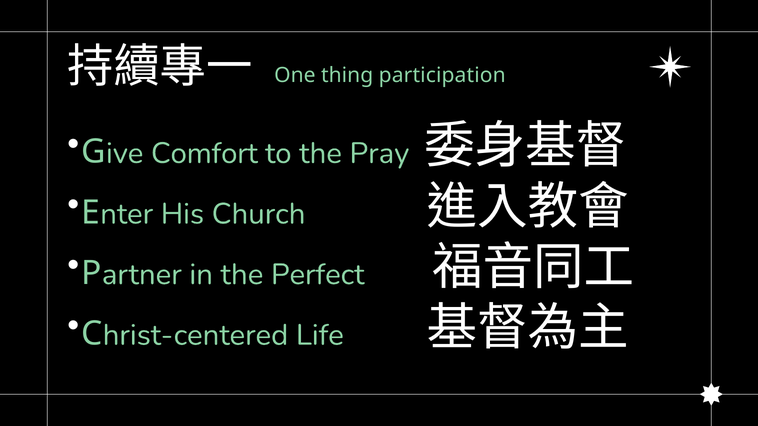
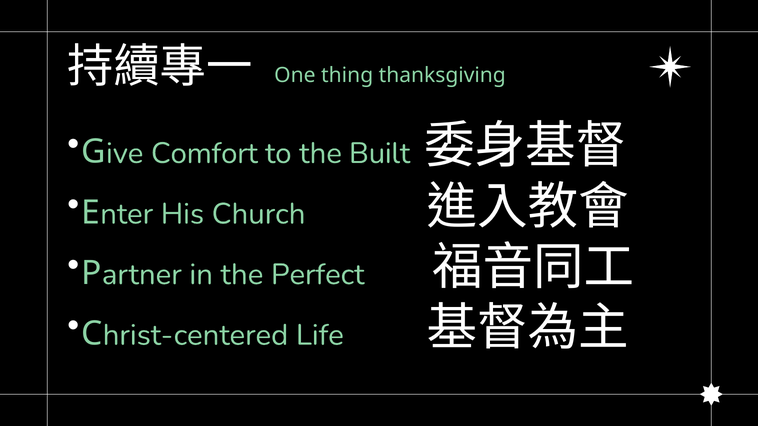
participation: participation -> thanksgiving
Pray: Pray -> Built
